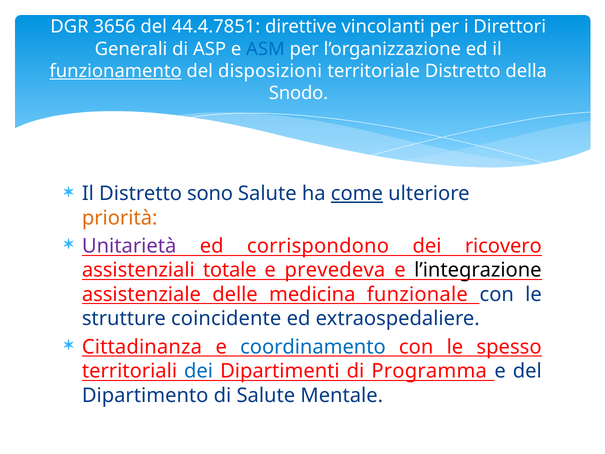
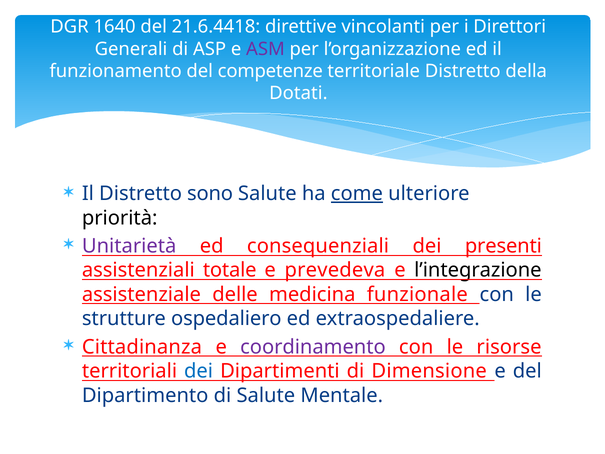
3656: 3656 -> 1640
44.4.7851: 44.4.7851 -> 21.6.4418
ASM colour: blue -> purple
funzionamento underline: present -> none
disposizioni: disposizioni -> competenze
Snodo: Snodo -> Dotati
priorità colour: orange -> black
corrispondono: corrispondono -> consequenziali
ricovero: ricovero -> presenti
coincidente: coincidente -> ospedaliero
coordinamento colour: blue -> purple
spesso: spesso -> risorse
Programma: Programma -> Dimensione
